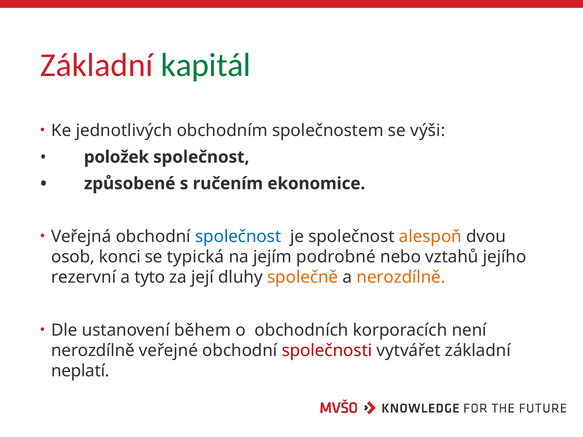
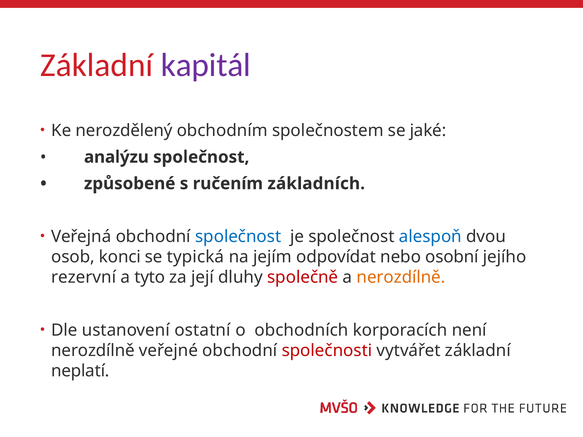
kapitál colour: green -> purple
jednotlivých: jednotlivých -> nerozdělený
výši: výši -> jaké
položek: položek -> analýzu
ekonomice: ekonomice -> základních
alespoň colour: orange -> blue
podrobné: podrobné -> odpovídat
vztahů: vztahů -> osobní
společně colour: orange -> red
během: během -> ostatní
